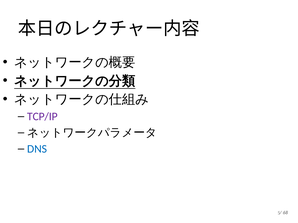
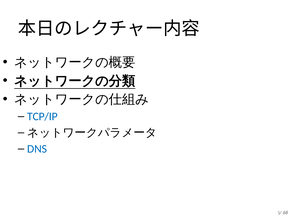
TCP/IP colour: purple -> blue
